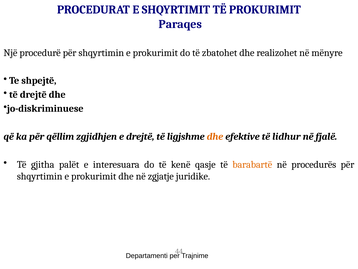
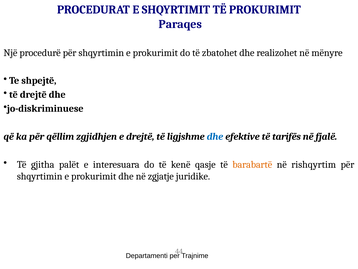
dhe at (215, 136) colour: orange -> blue
lidhur: lidhur -> tarifës
procedurës: procedurës -> rishqyrtim
